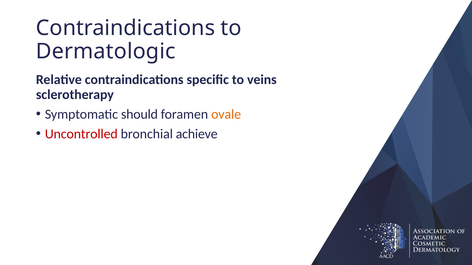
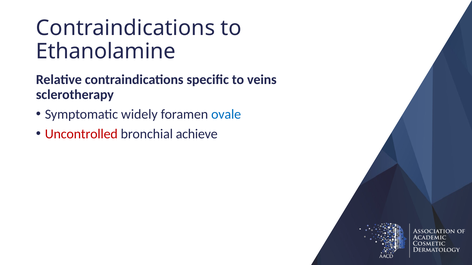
Dermatologic: Dermatologic -> Ethanolamine
should: should -> widely
ovale colour: orange -> blue
